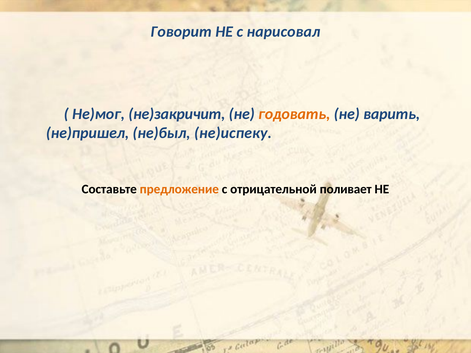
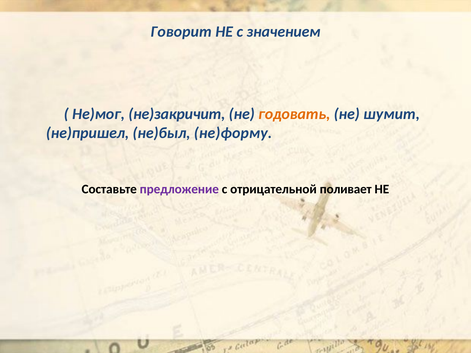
нарисовал: нарисовал -> значением
варить: варить -> шумит
не)испеку: не)испеку -> не)форму
предложение colour: orange -> purple
